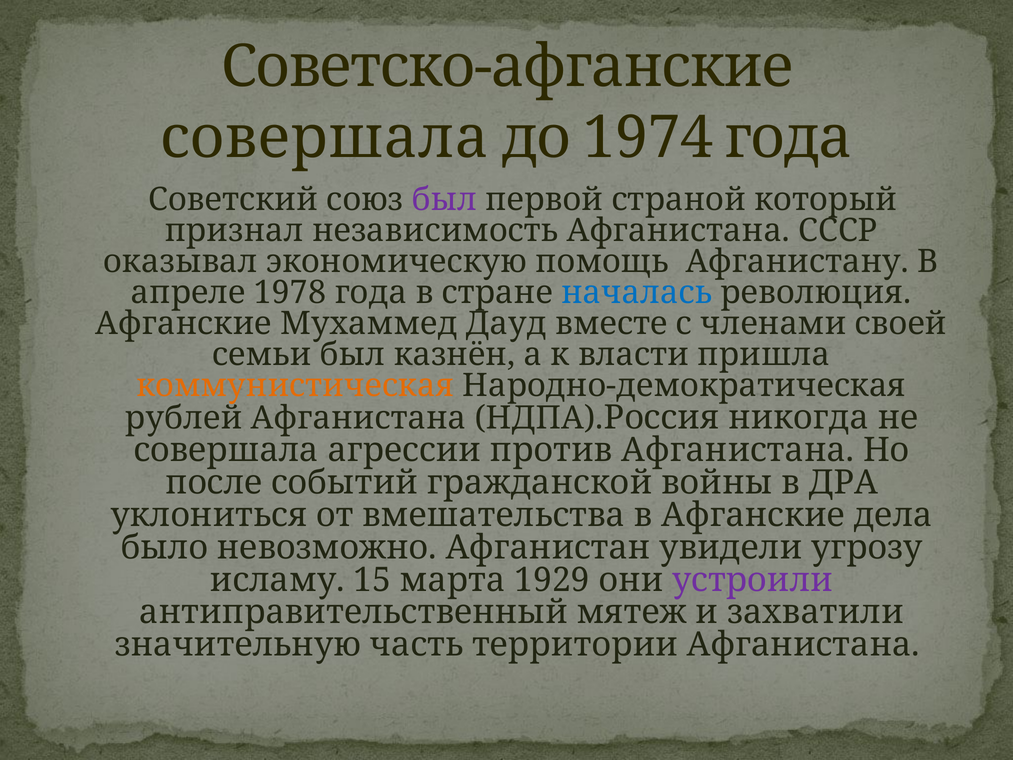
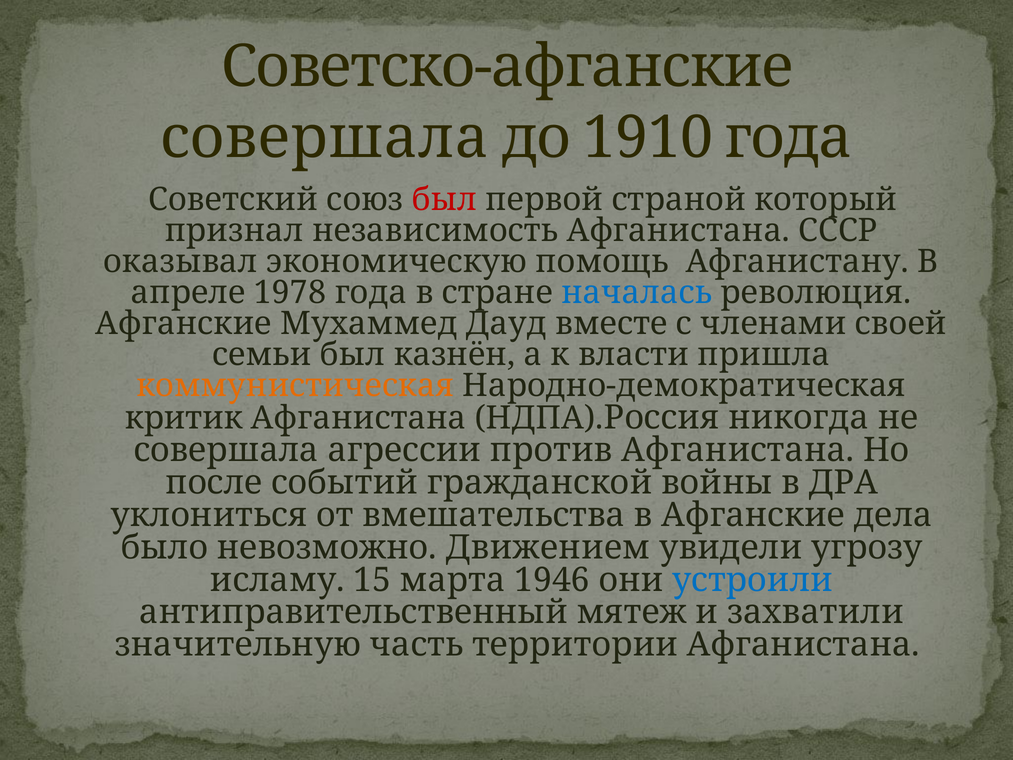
1974: 1974 -> 1910
был at (444, 199) colour: purple -> red
рублей: рублей -> критик
Афганистан: Афганистан -> Движением
1929: 1929 -> 1946
устроили colour: purple -> blue
